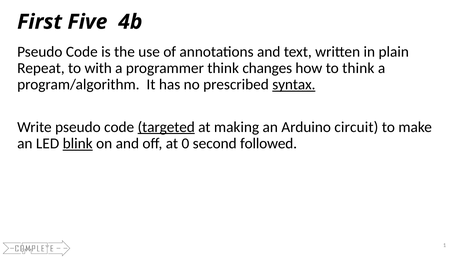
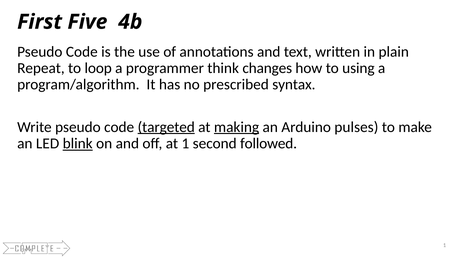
with: with -> loop
to think: think -> using
syntax underline: present -> none
making underline: none -> present
circuit: circuit -> pulses
at 0: 0 -> 1
